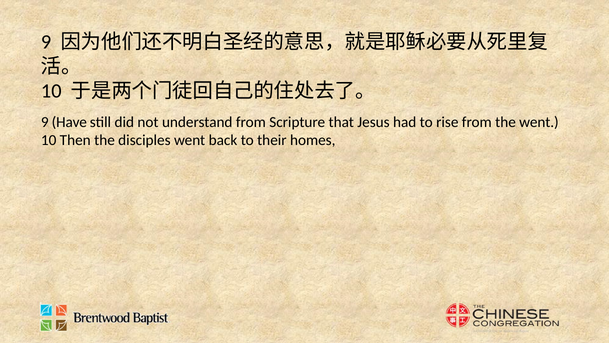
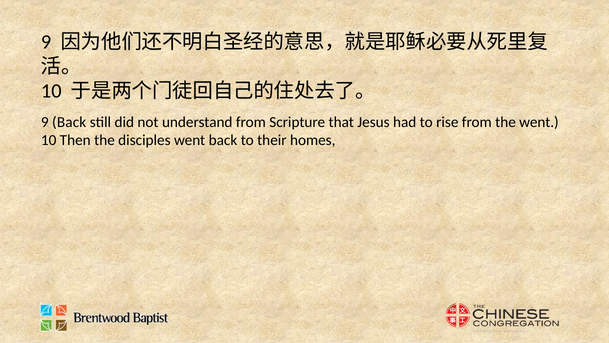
9 Have: Have -> Back
